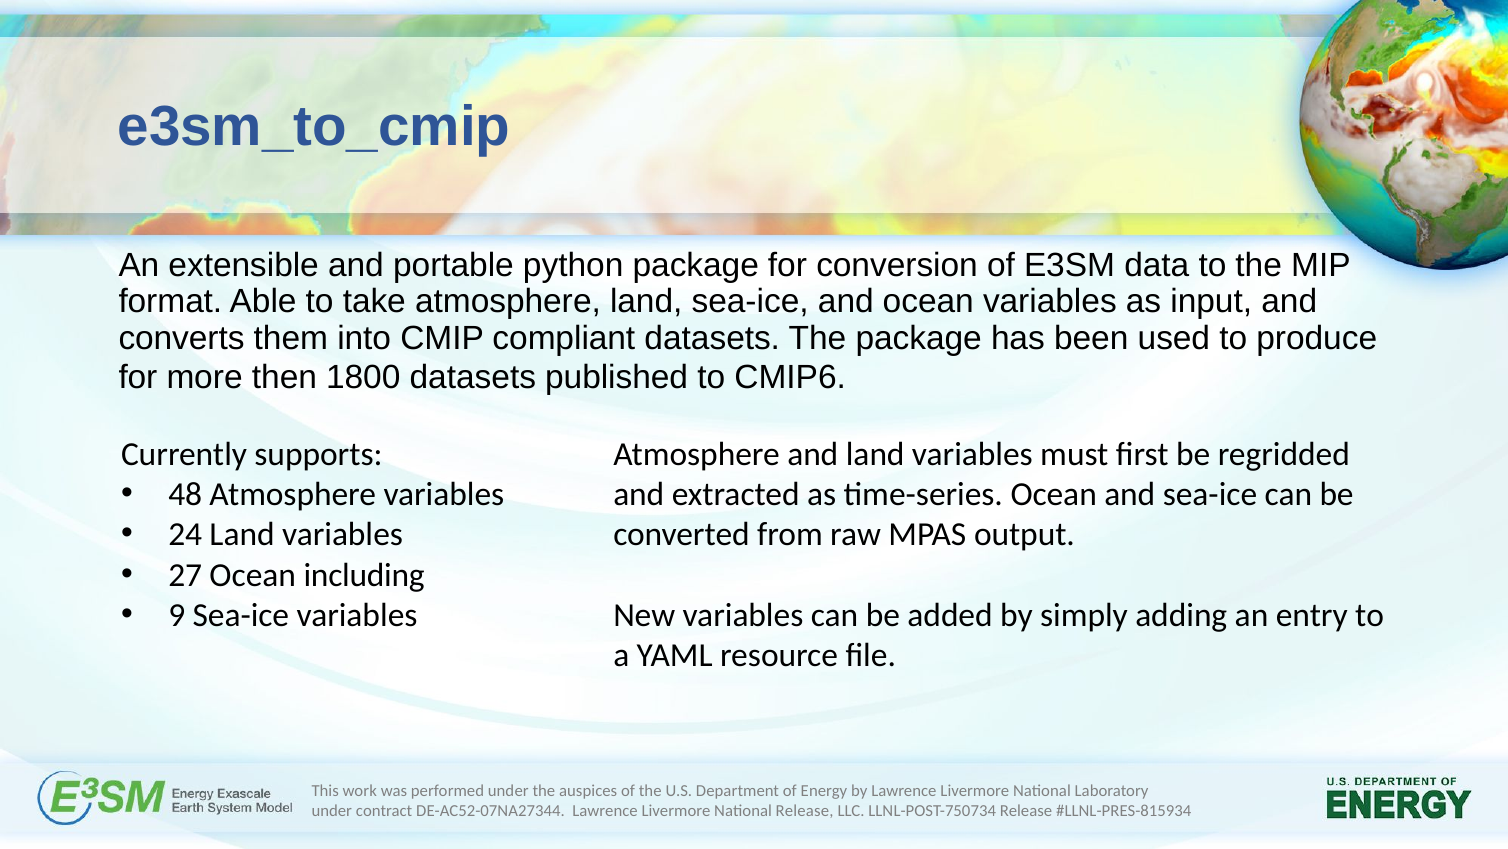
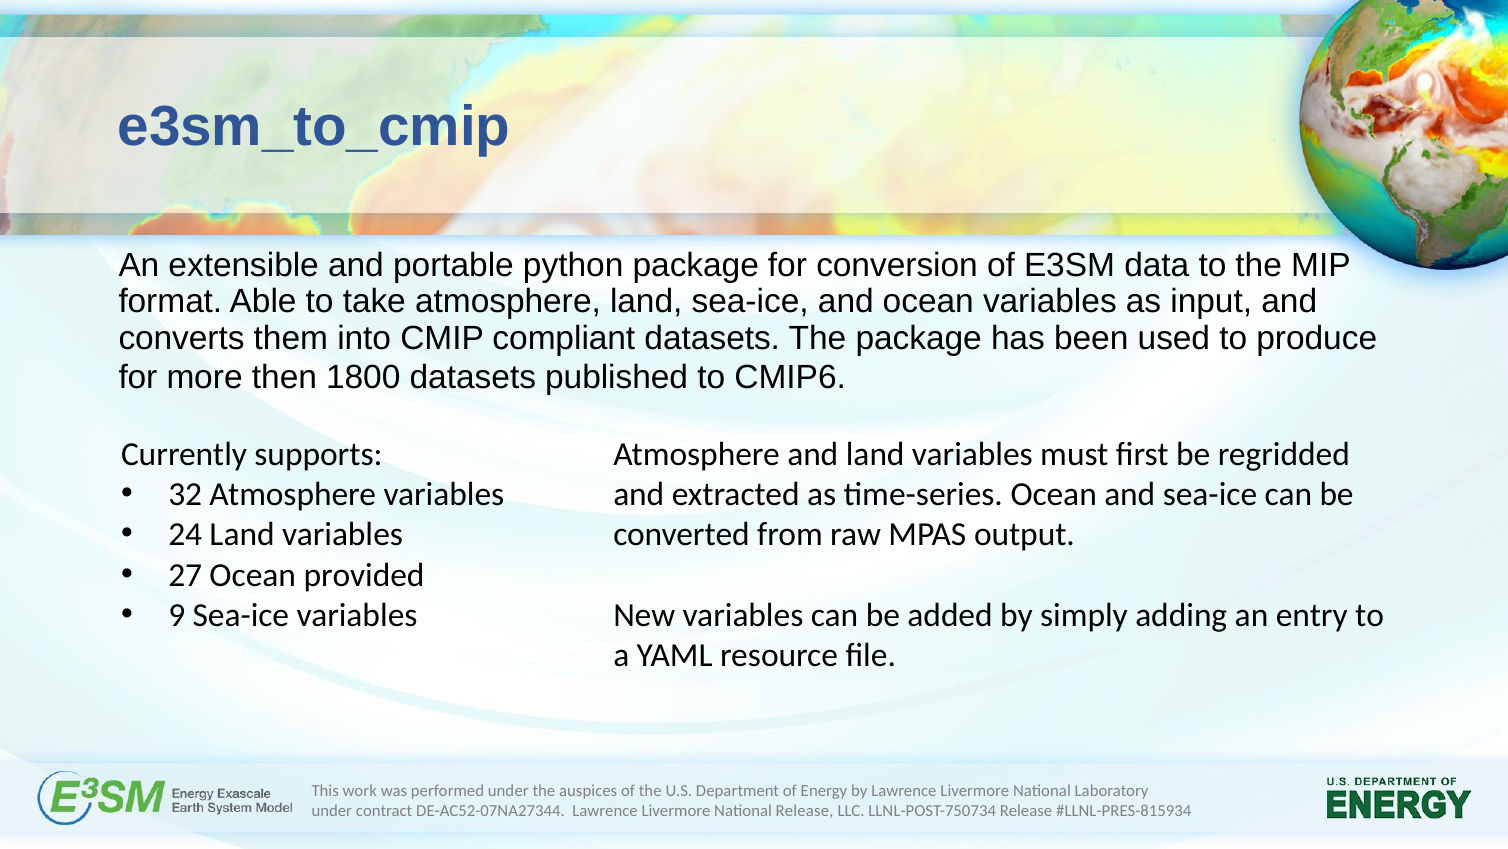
48: 48 -> 32
including: including -> provided
